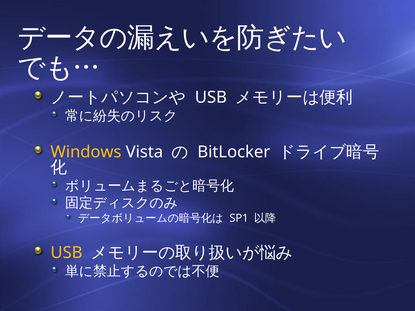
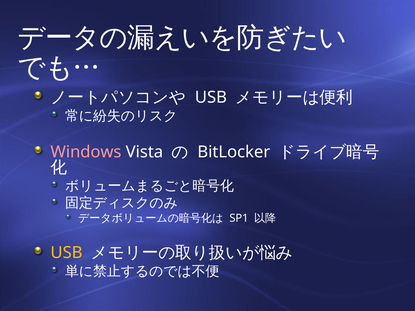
Windows colour: yellow -> pink
